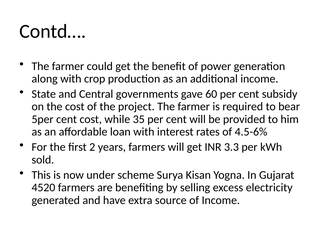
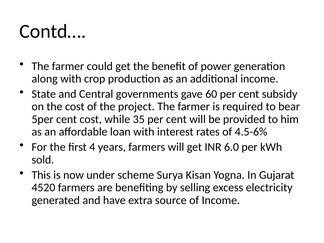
2: 2 -> 4
3.3: 3.3 -> 6.0
